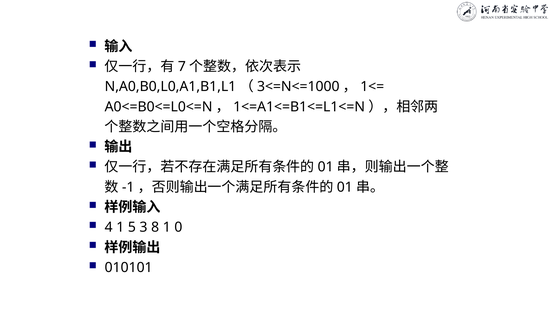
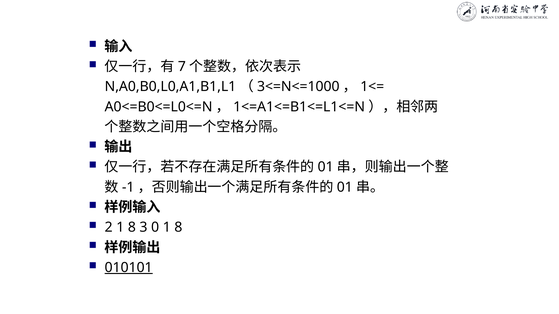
4: 4 -> 2
5 at (132, 228): 5 -> 8
8: 8 -> 0
0 at (178, 228): 0 -> 8
010101 underline: none -> present
